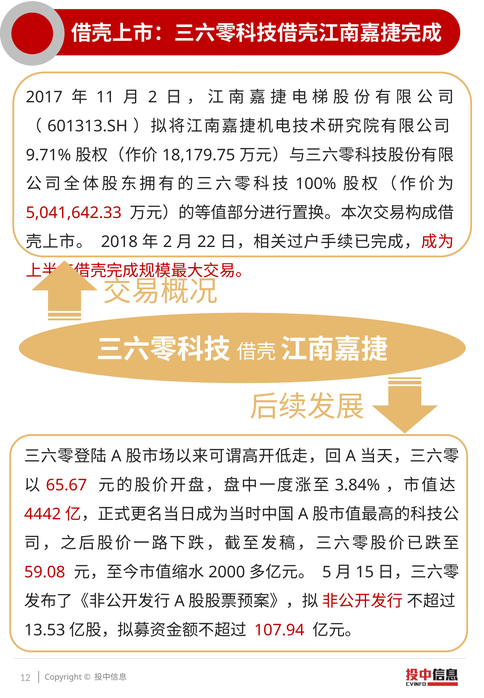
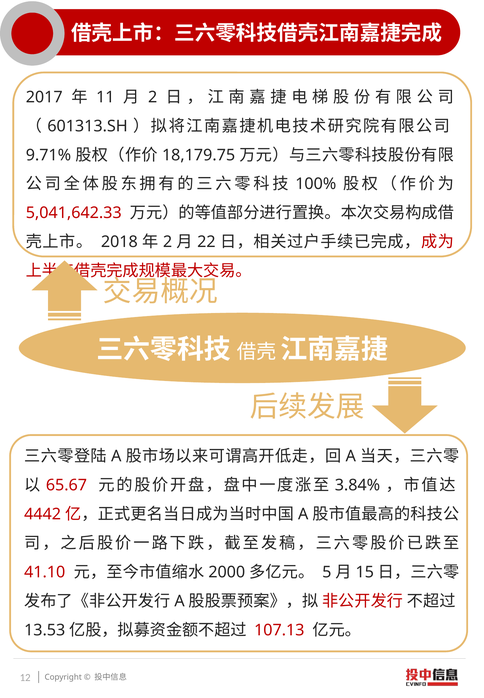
59.08: 59.08 -> 41.10
107.94: 107.94 -> 107.13
